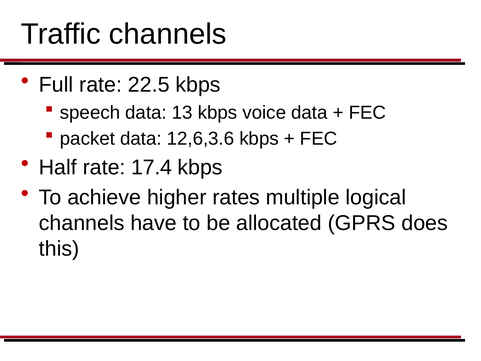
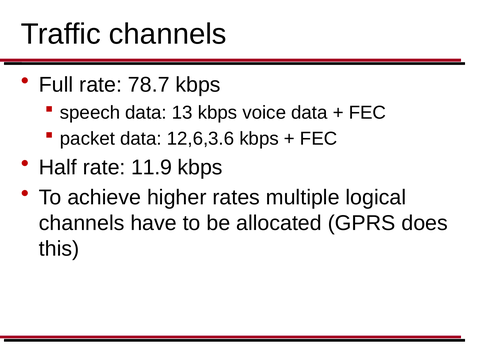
22.5: 22.5 -> 78.7
17.4: 17.4 -> 11.9
